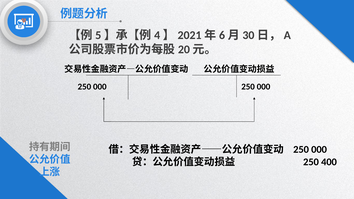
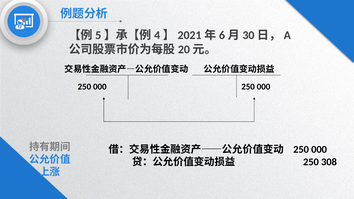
400: 400 -> 308
